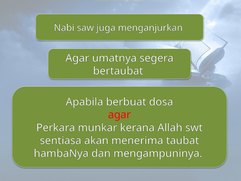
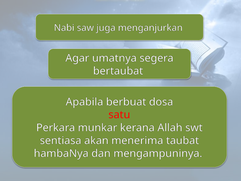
agar at (120, 115): agar -> satu
